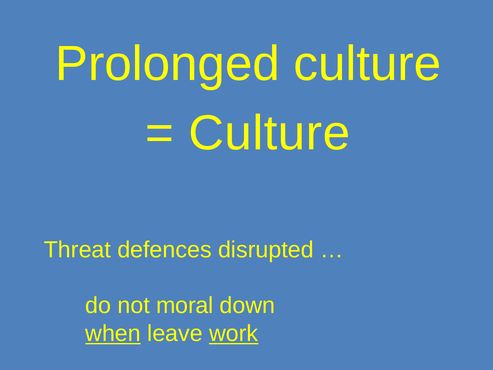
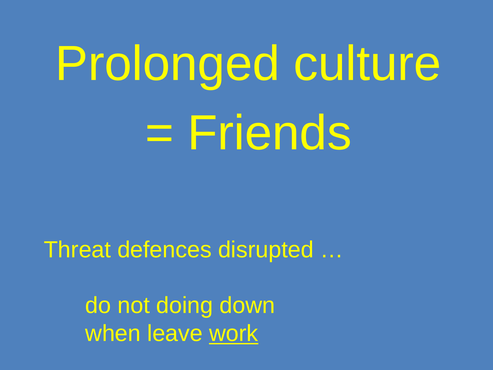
Culture at (269, 133): Culture -> Friends
moral: moral -> doing
when underline: present -> none
